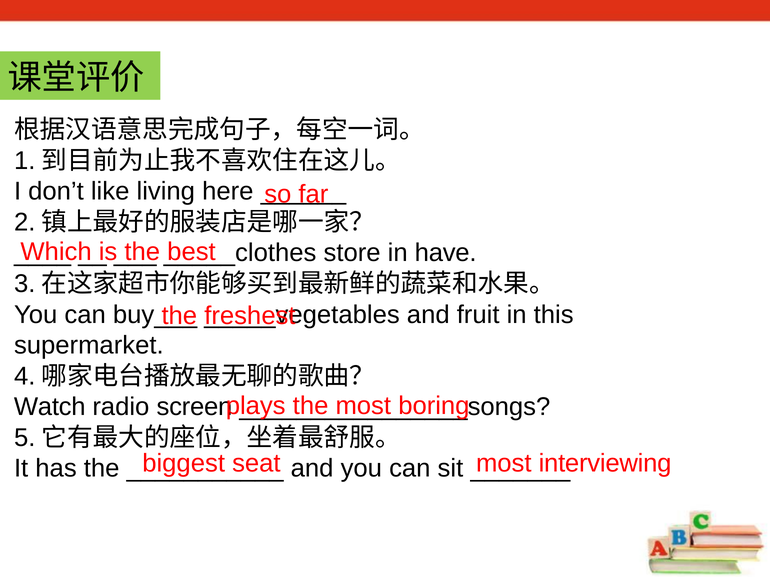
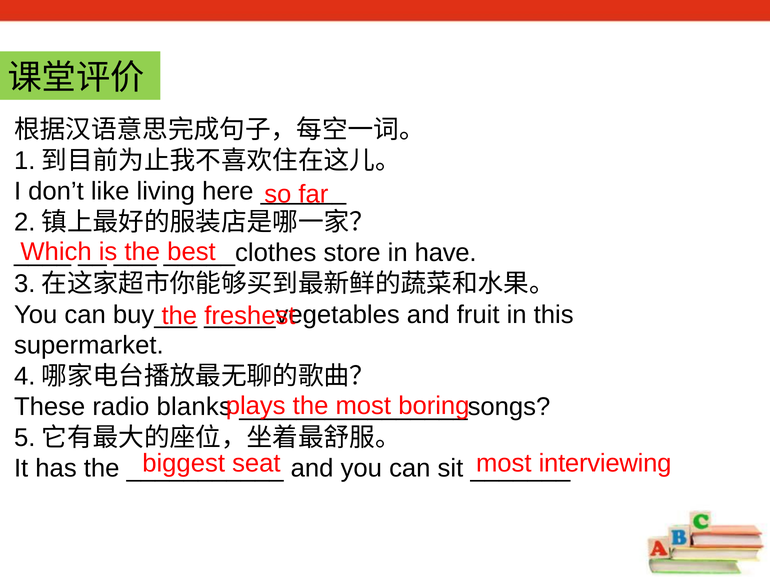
Watch: Watch -> These
screen: screen -> blanks
